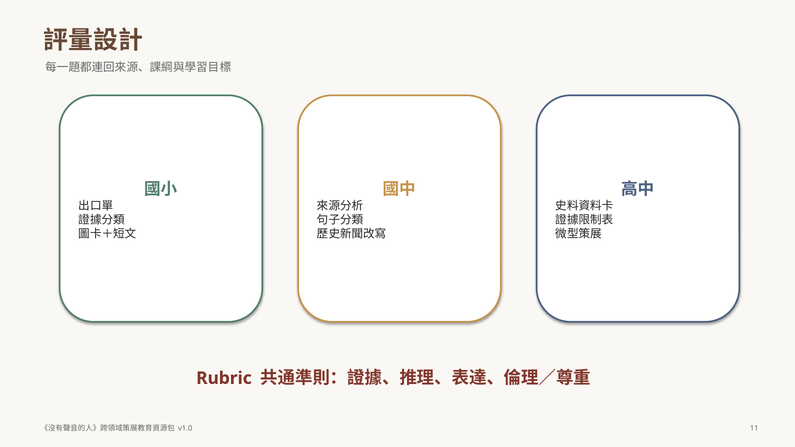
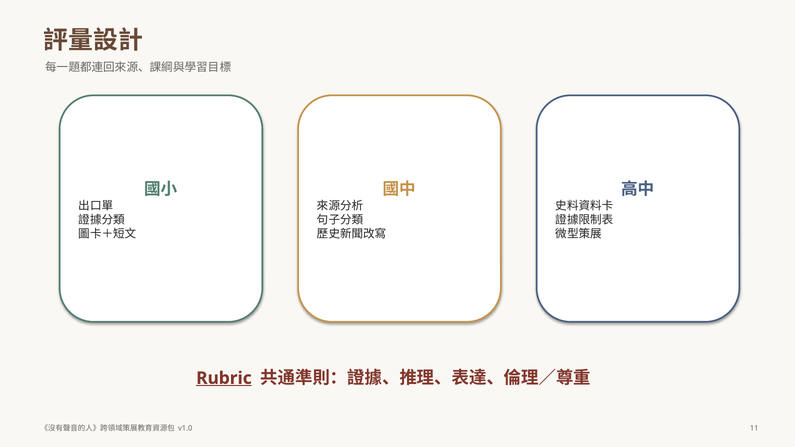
Rubric underline: none -> present
